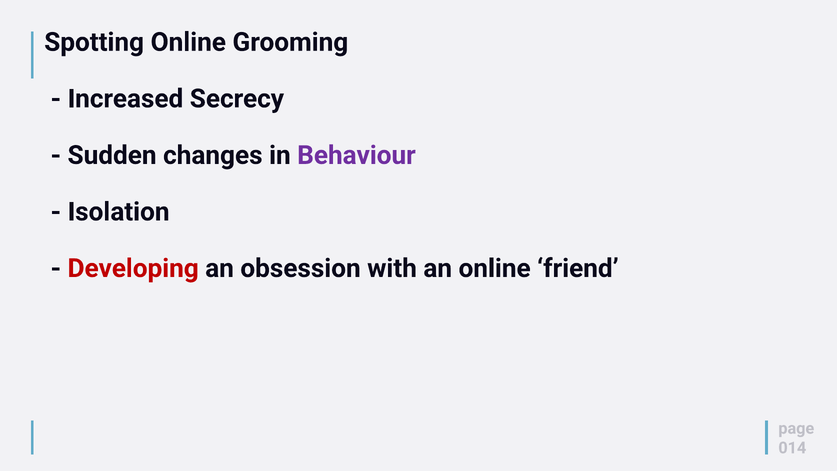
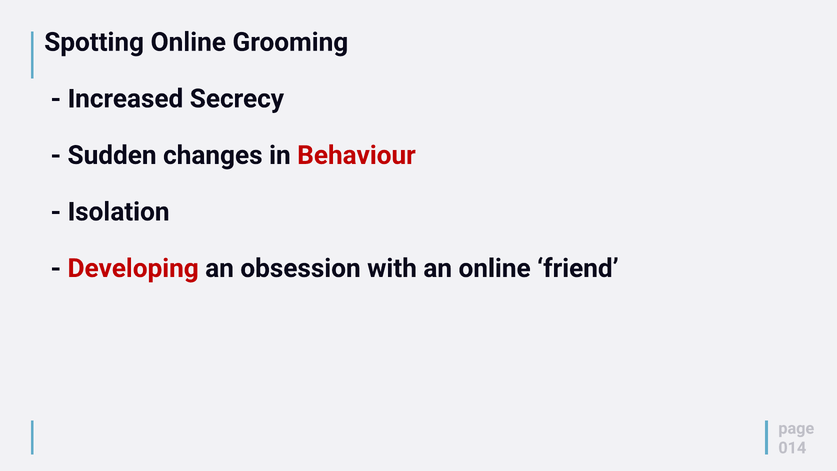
Behaviour colour: purple -> red
